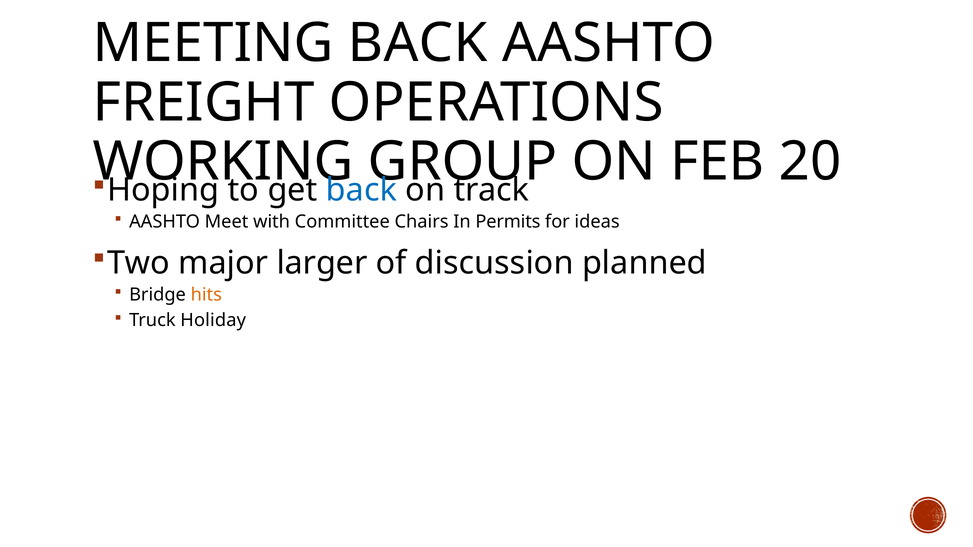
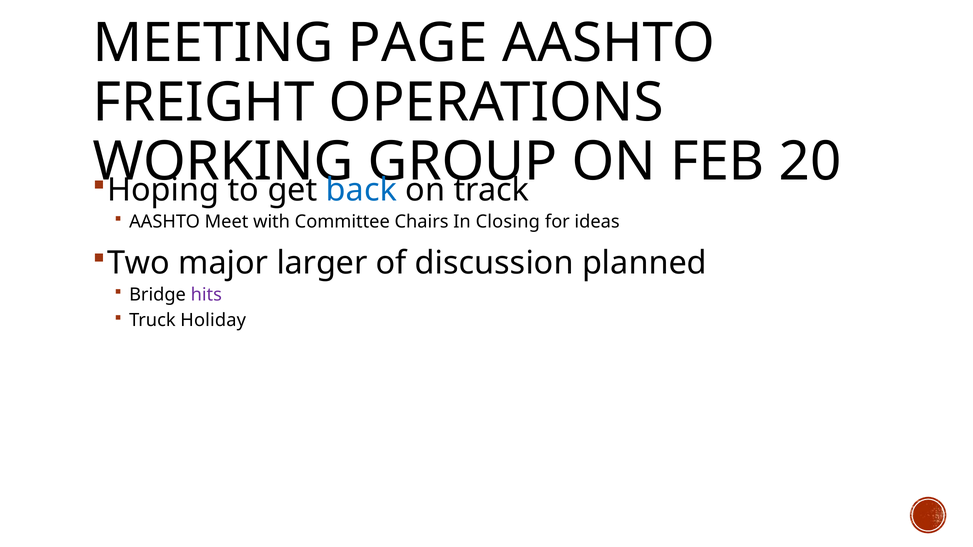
MEETING BACK: BACK -> PAGE
Permits: Permits -> Closing
hits colour: orange -> purple
